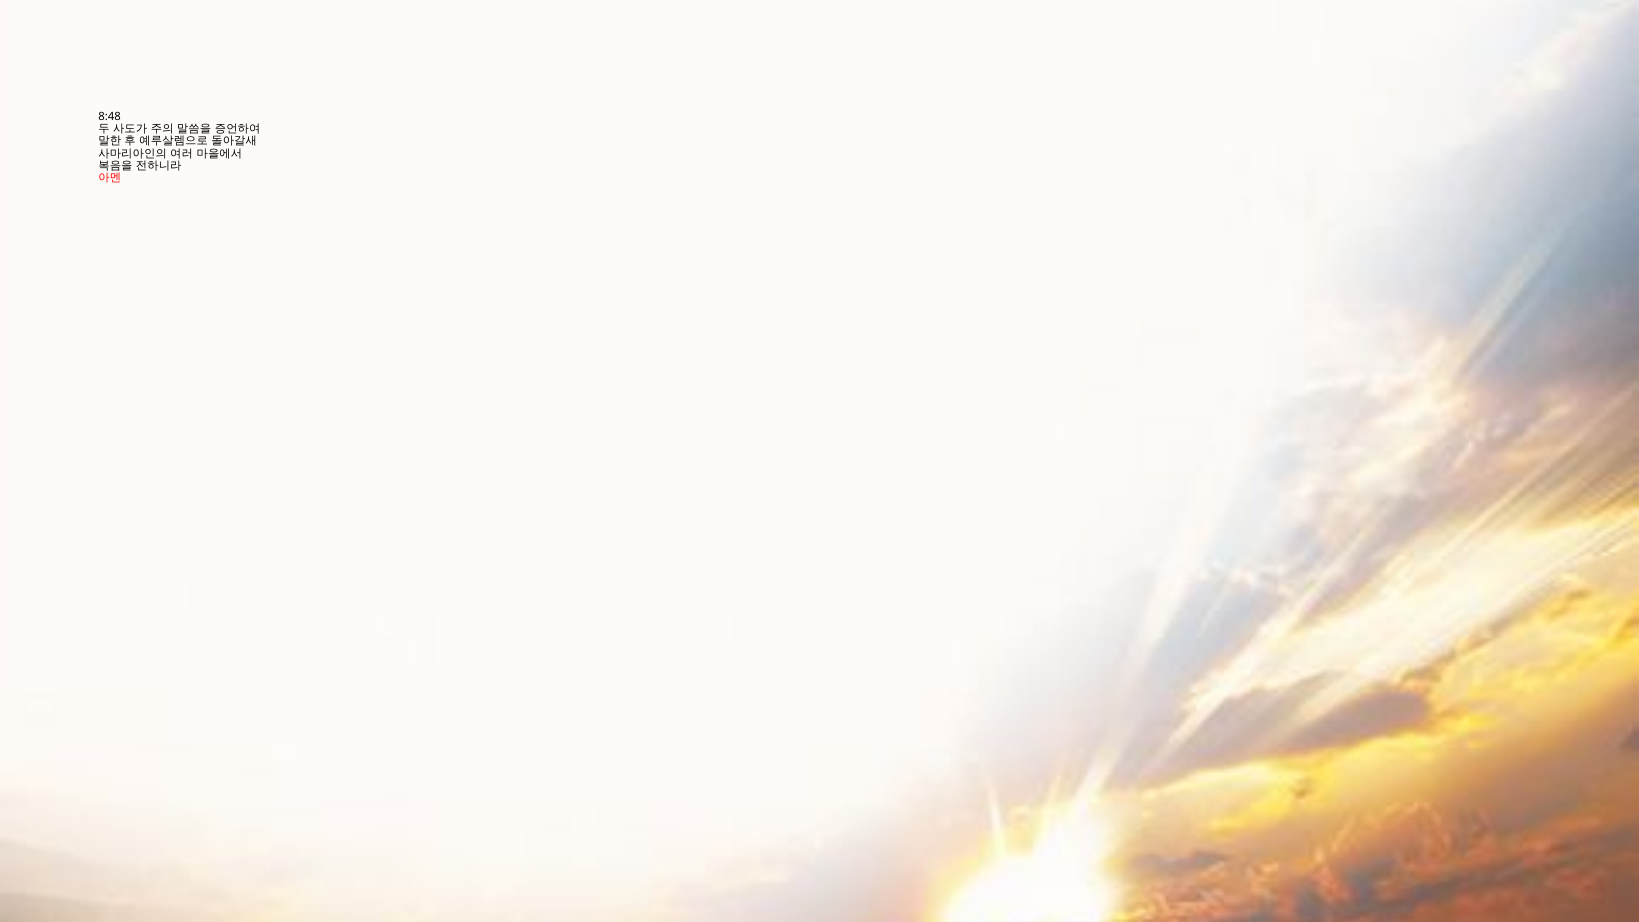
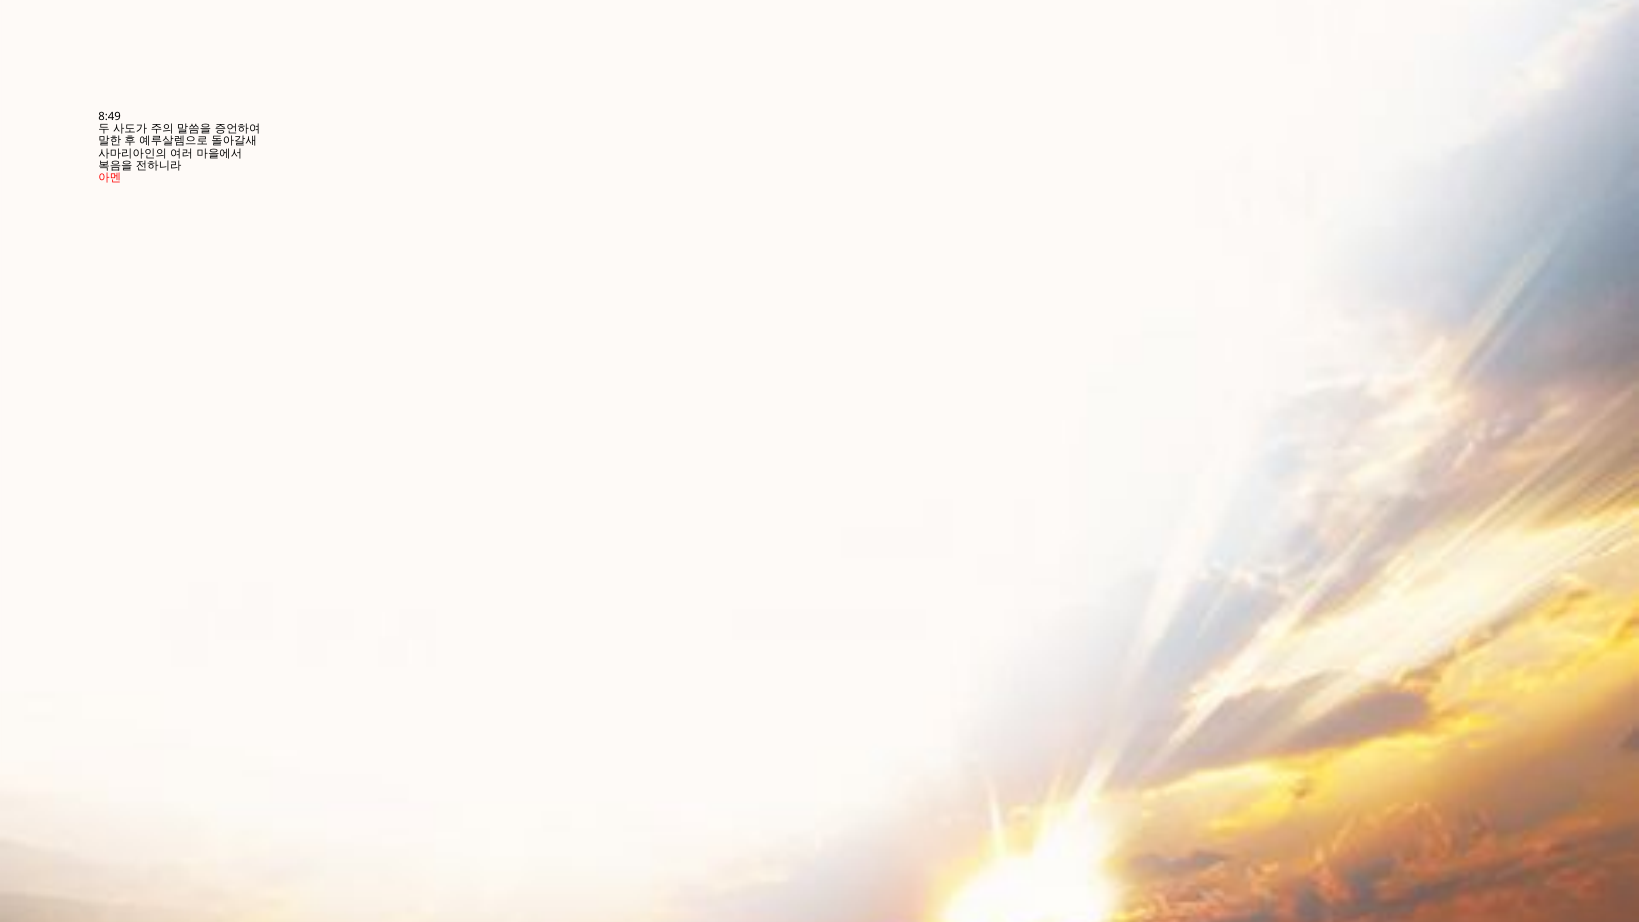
8:48: 8:48 -> 8:49
